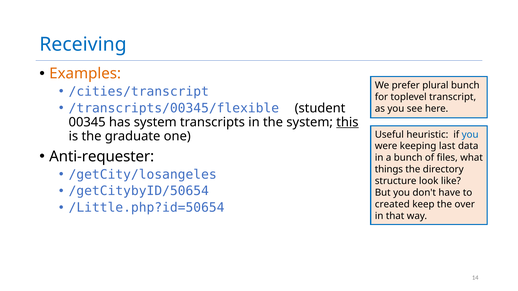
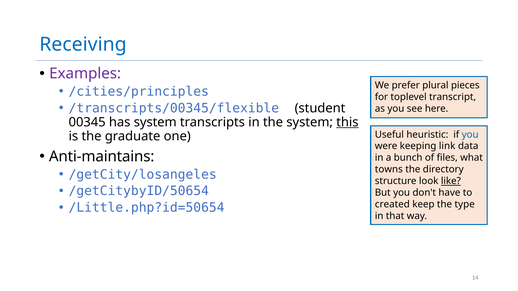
Examples colour: orange -> purple
plural bunch: bunch -> pieces
/cities/transcript: /cities/transcript -> /cities/principles
last: last -> link
Anti-requester: Anti-requester -> Anti-maintains
things: things -> towns
like underline: none -> present
over: over -> type
